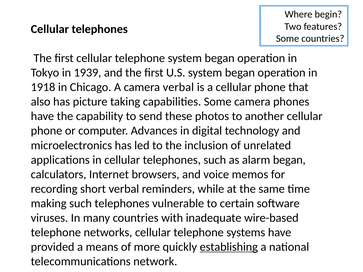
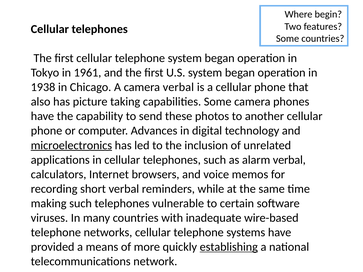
1939: 1939 -> 1961
1918: 1918 -> 1938
microelectronics underline: none -> present
alarm began: began -> verbal
